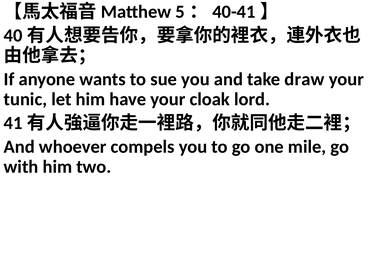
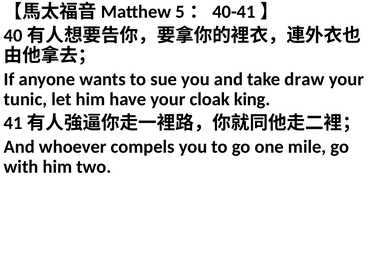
lord: lord -> king
